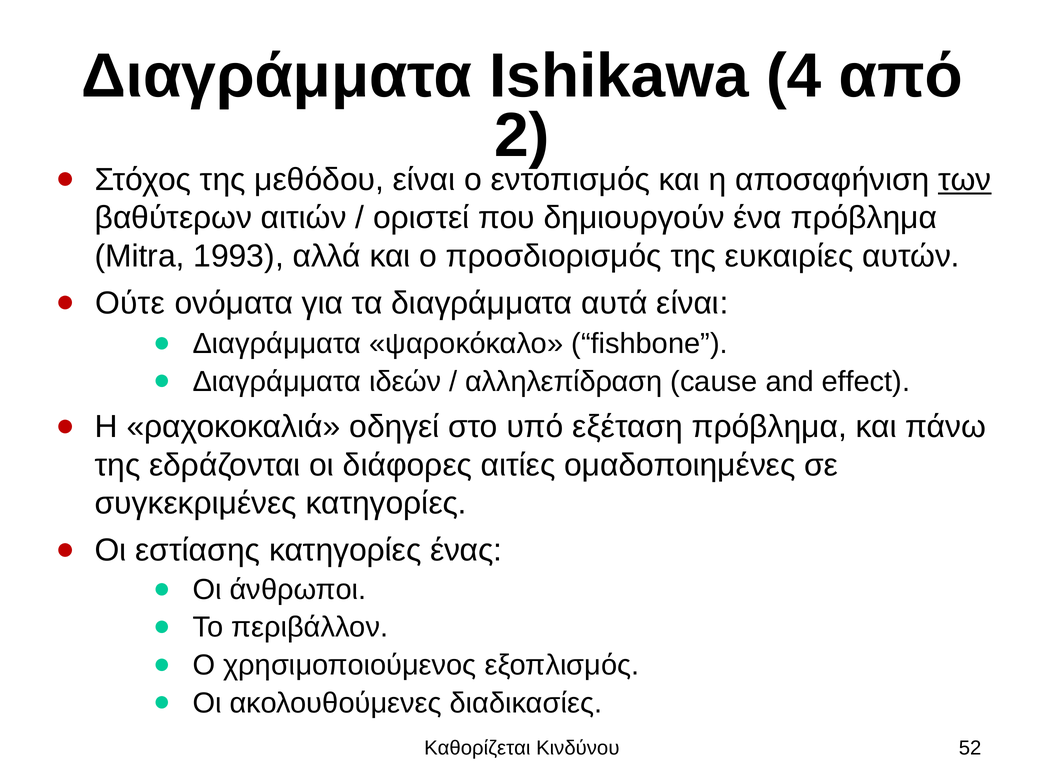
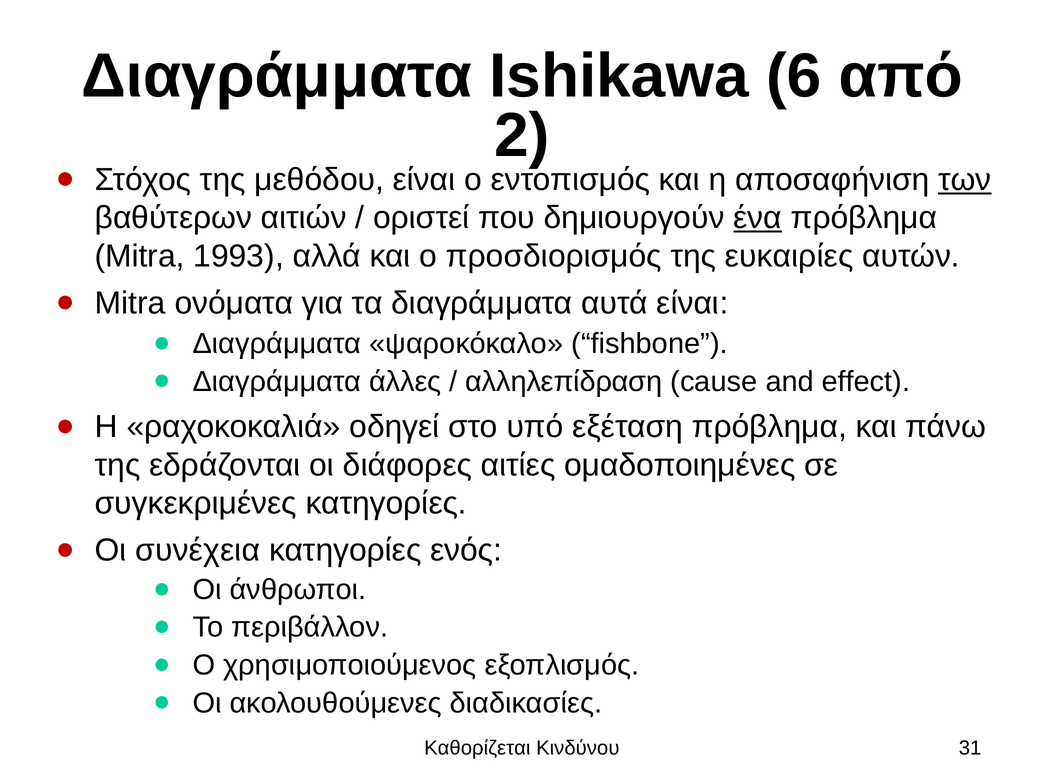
4: 4 -> 6
ένα underline: none -> present
Ούτε at (130, 303): Ούτε -> Mitra
ιδεών: ιδεών -> άλλες
εστίασης: εστίασης -> συνέχεια
ένας: ένας -> ενός
52: 52 -> 31
